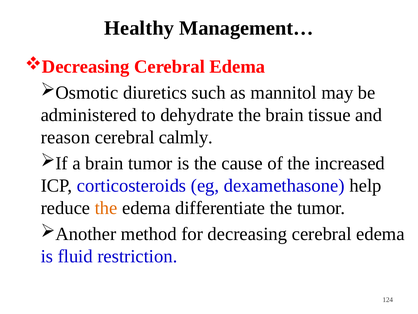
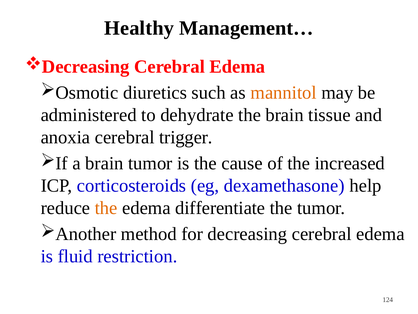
mannitol colour: black -> orange
reason: reason -> anoxia
calmly: calmly -> trigger
